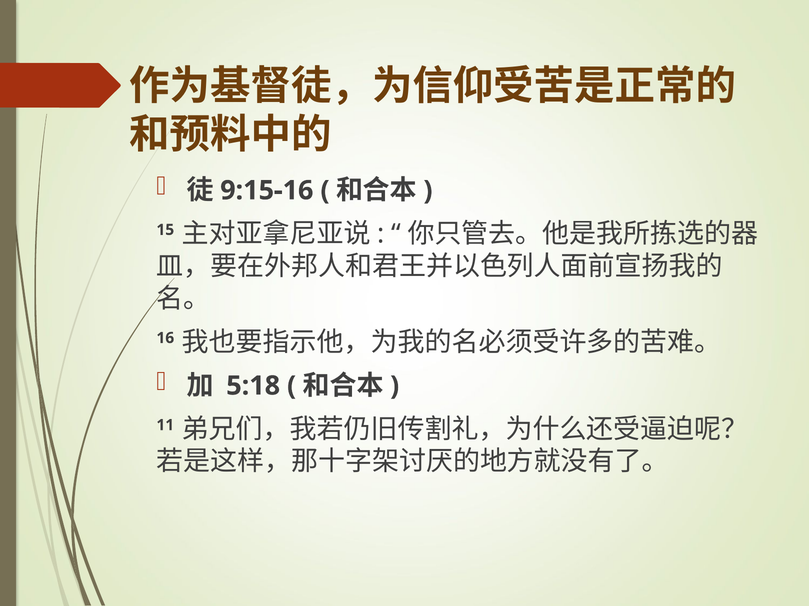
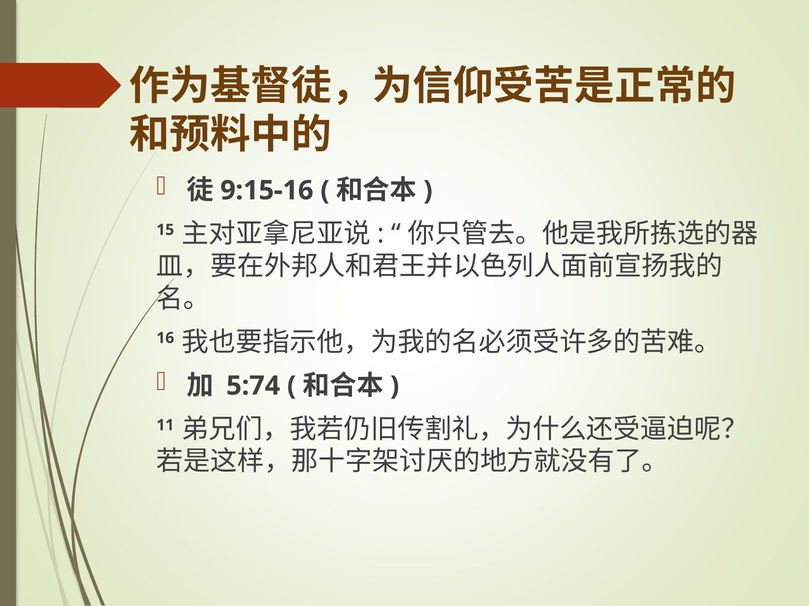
5:18: 5:18 -> 5:74
